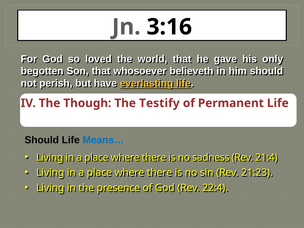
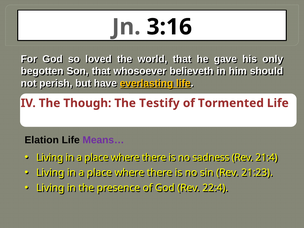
Permanent: Permanent -> Tormented
Should at (42, 140): Should -> Elation
Means… colour: blue -> purple
